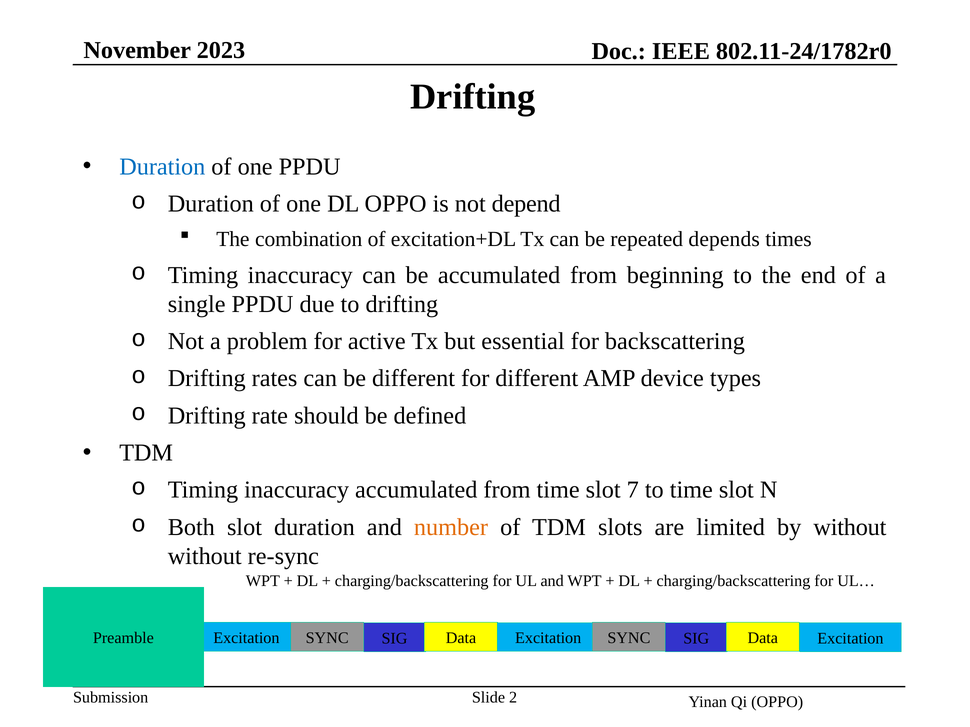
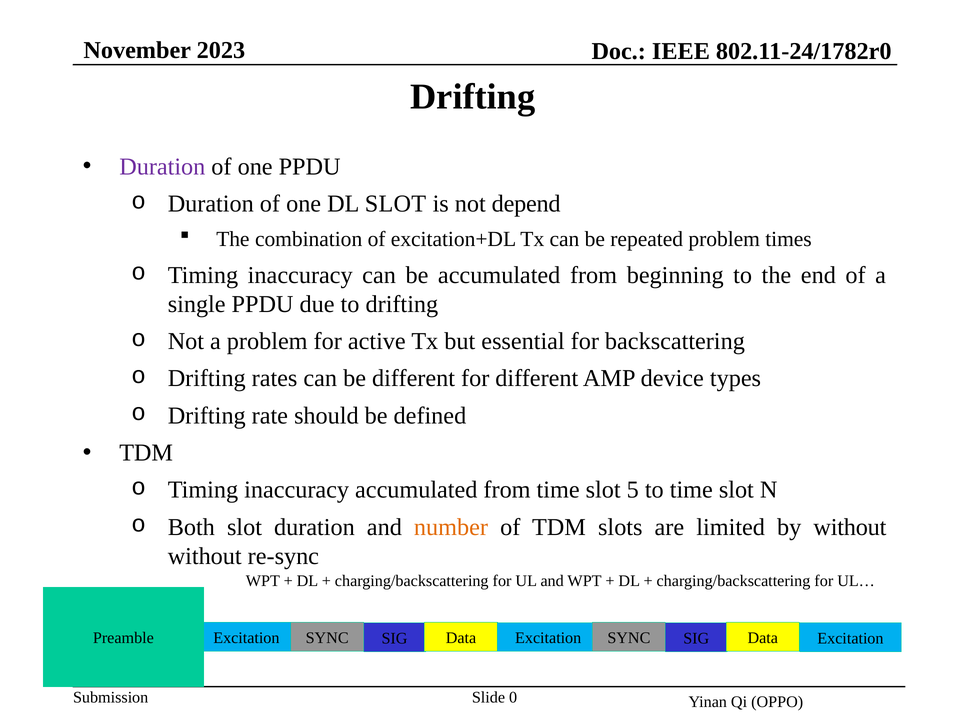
Duration at (162, 167) colour: blue -> purple
DL OPPO: OPPO -> SLOT
repeated depends: depends -> problem
7: 7 -> 5
2: 2 -> 0
